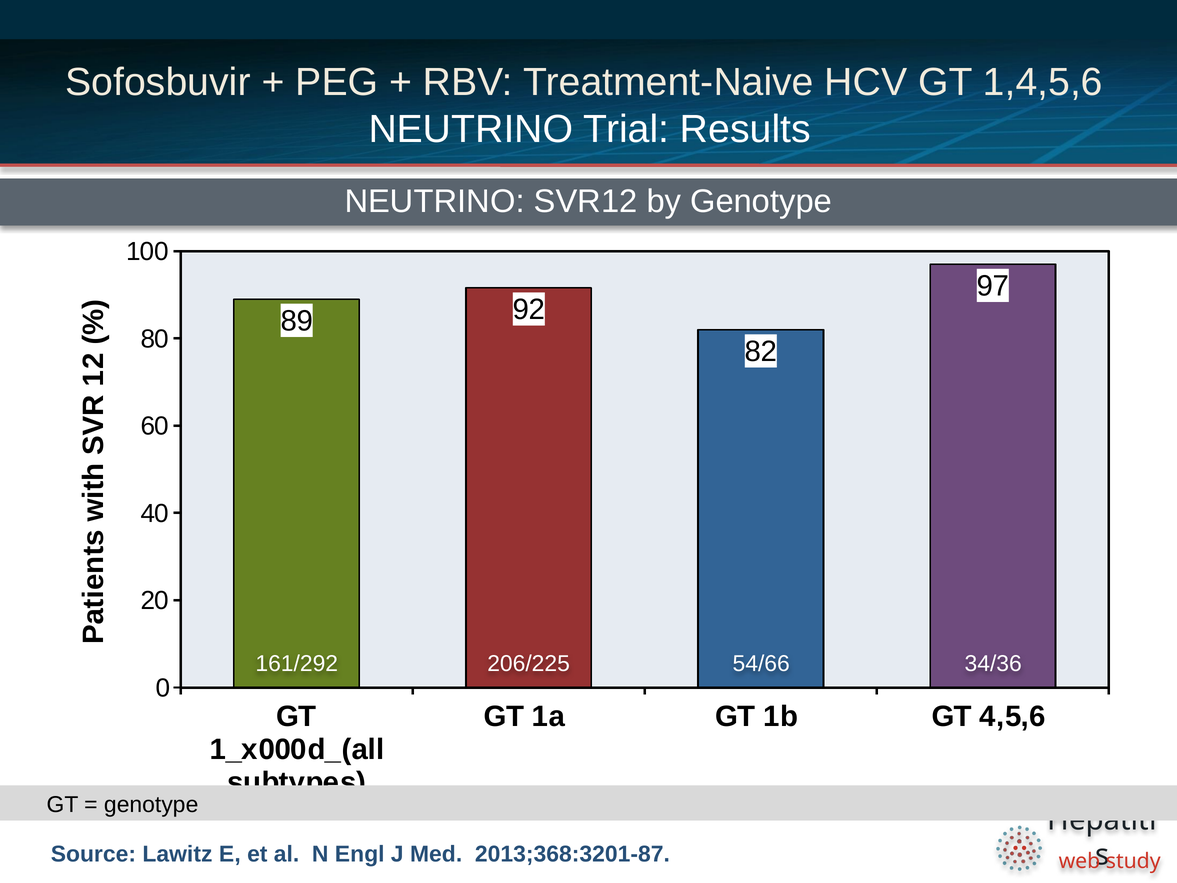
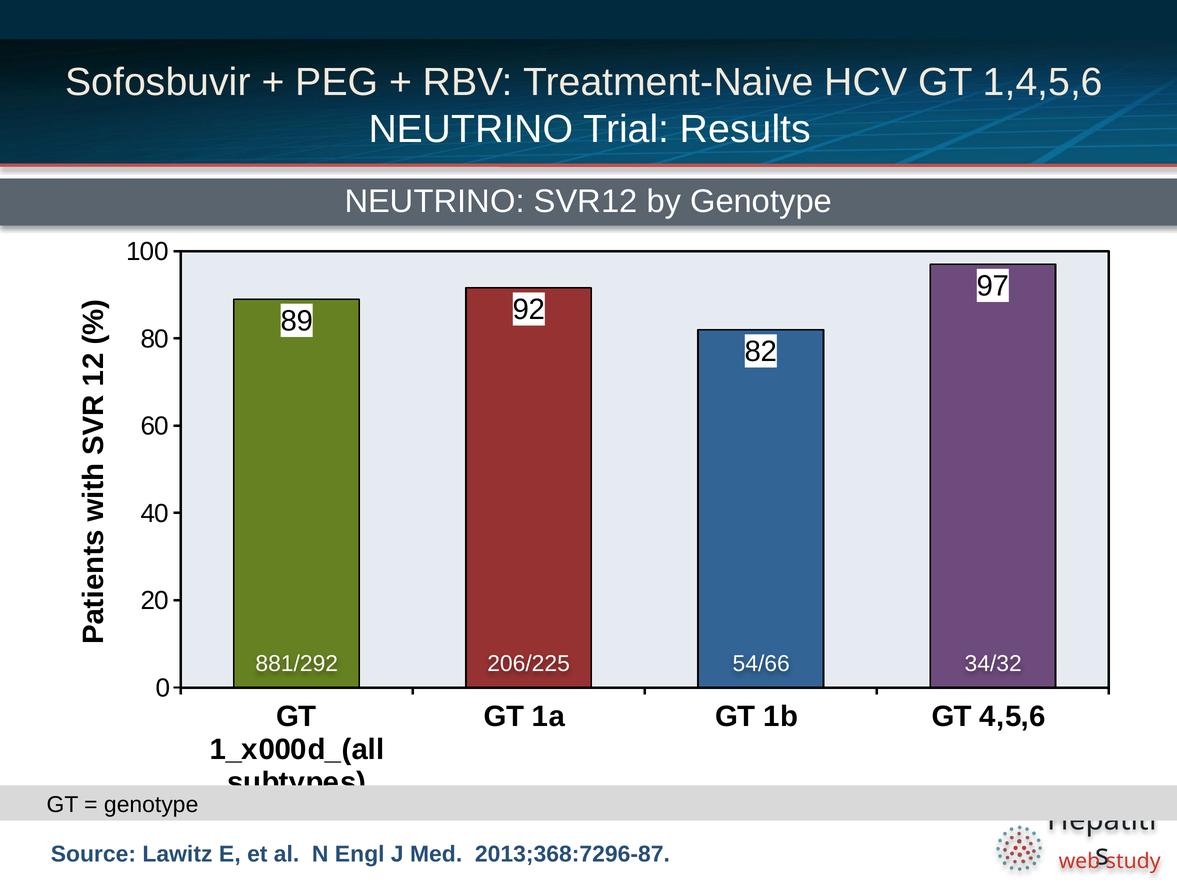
161/292: 161/292 -> 881/292
34/36: 34/36 -> 34/32
2013;368:3201-87: 2013;368:3201-87 -> 2013;368:7296-87
